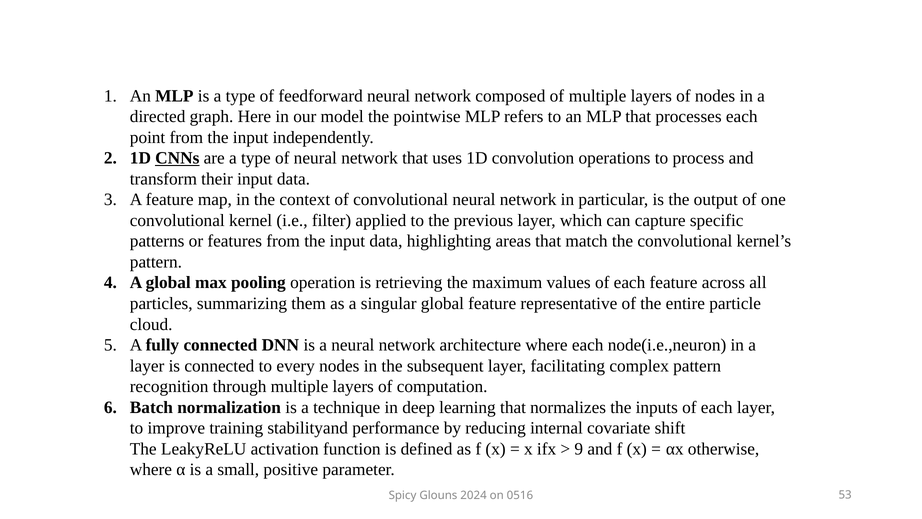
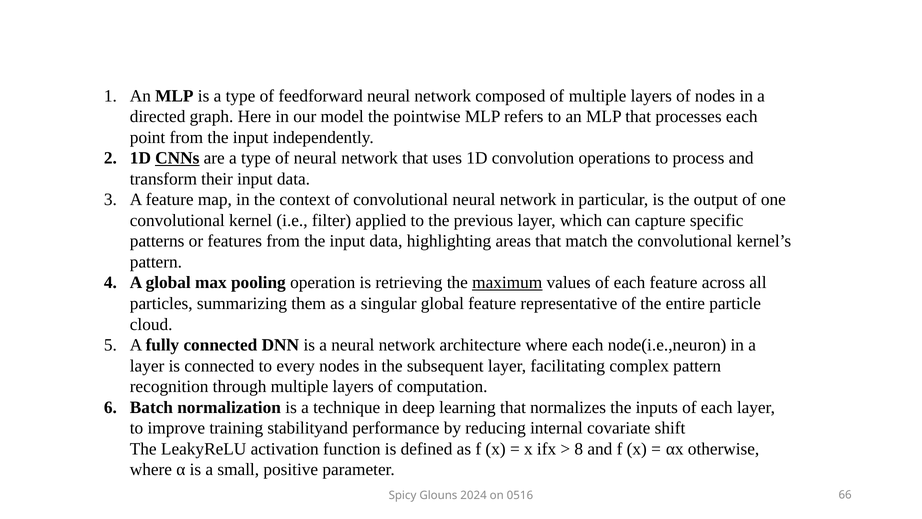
maximum underline: none -> present
9: 9 -> 8
53: 53 -> 66
